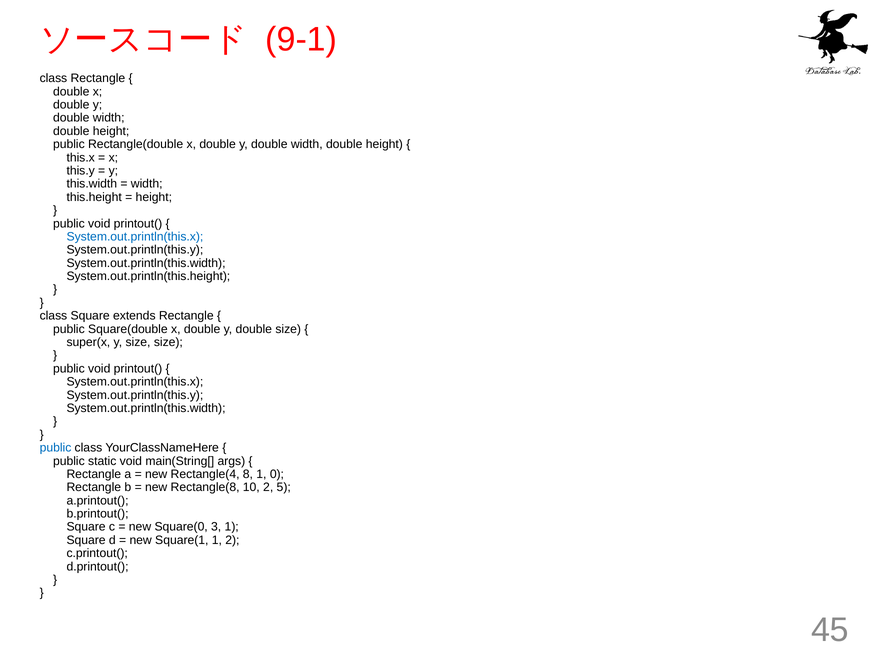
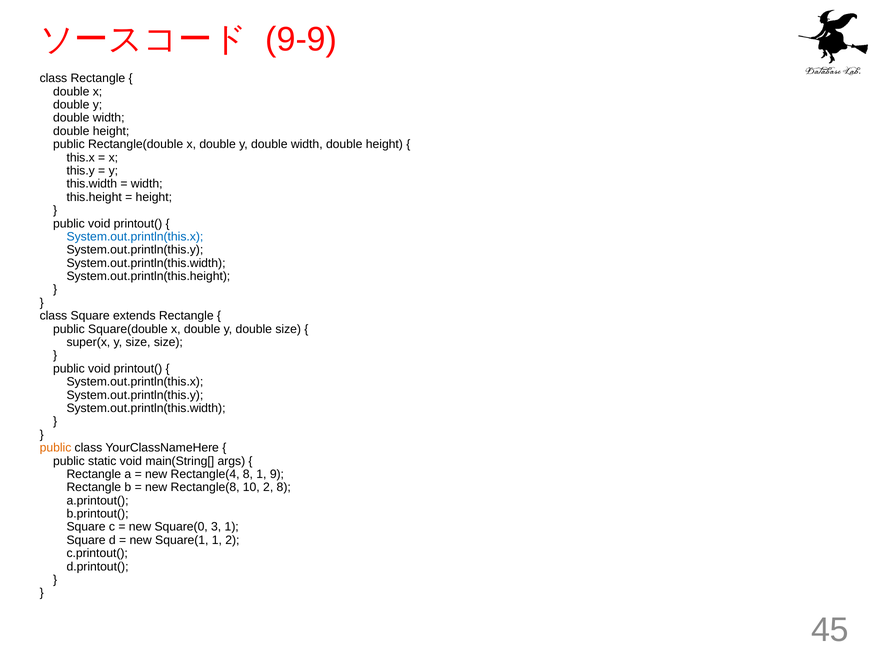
9-1: 9-1 -> 9-9
public at (55, 448) colour: blue -> orange
0: 0 -> 9
2 5: 5 -> 8
